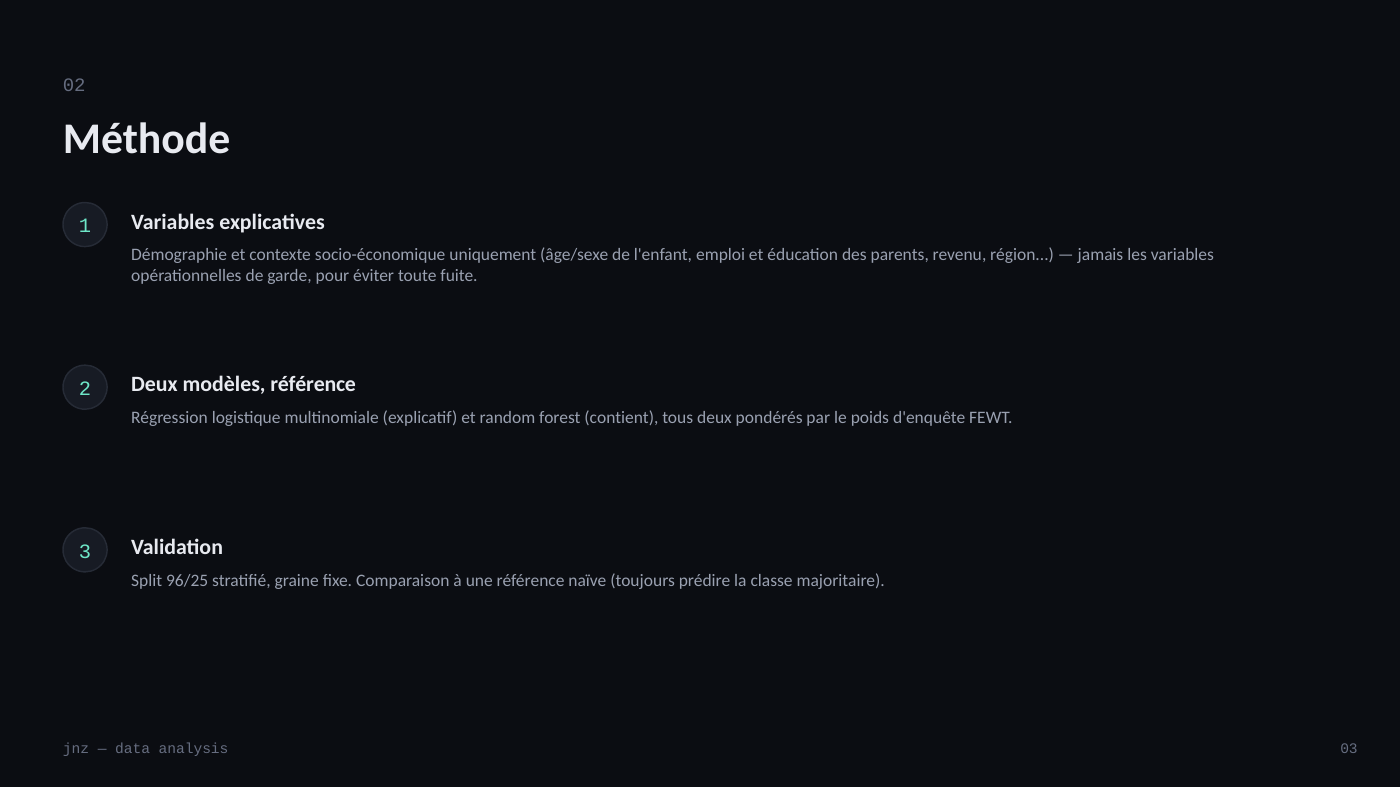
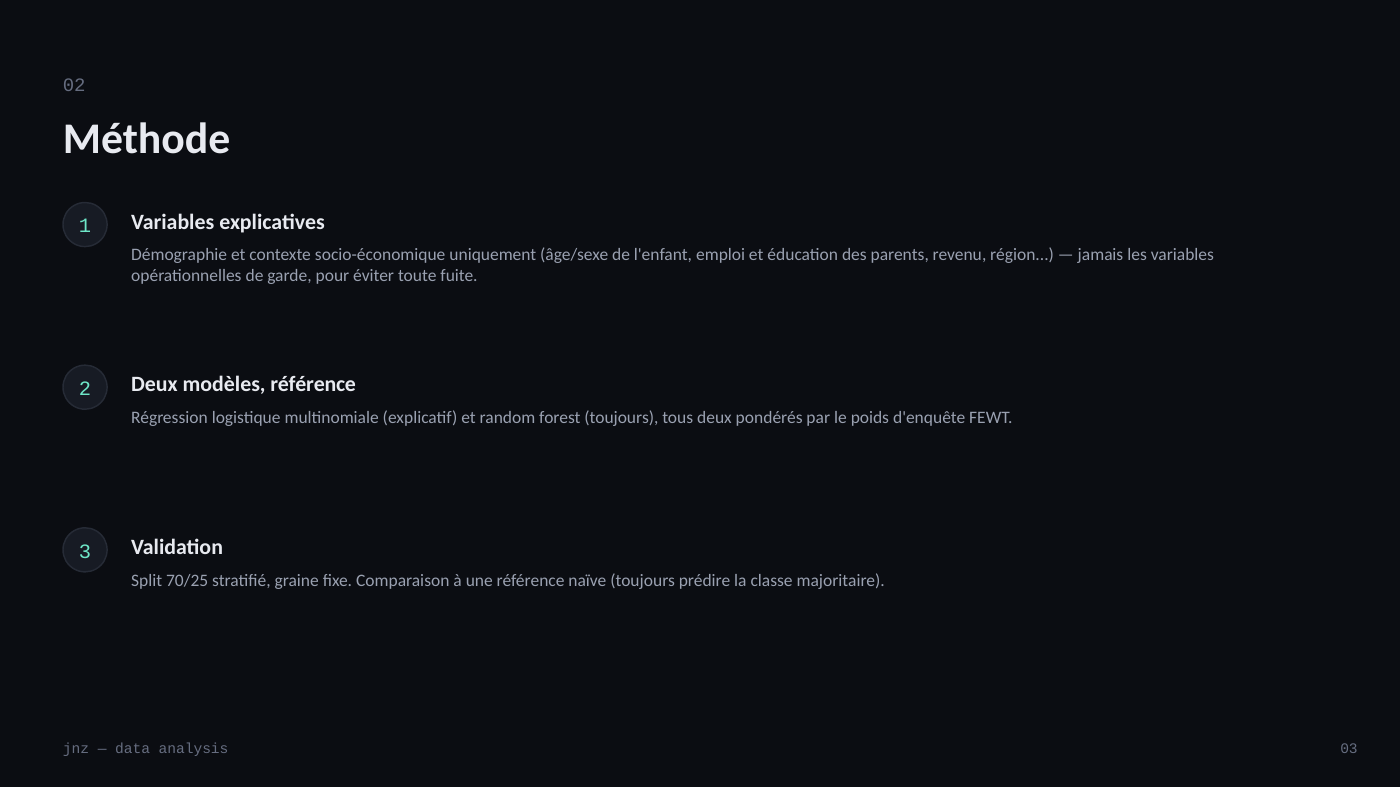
forest contient: contient -> toujours
96/25: 96/25 -> 70/25
